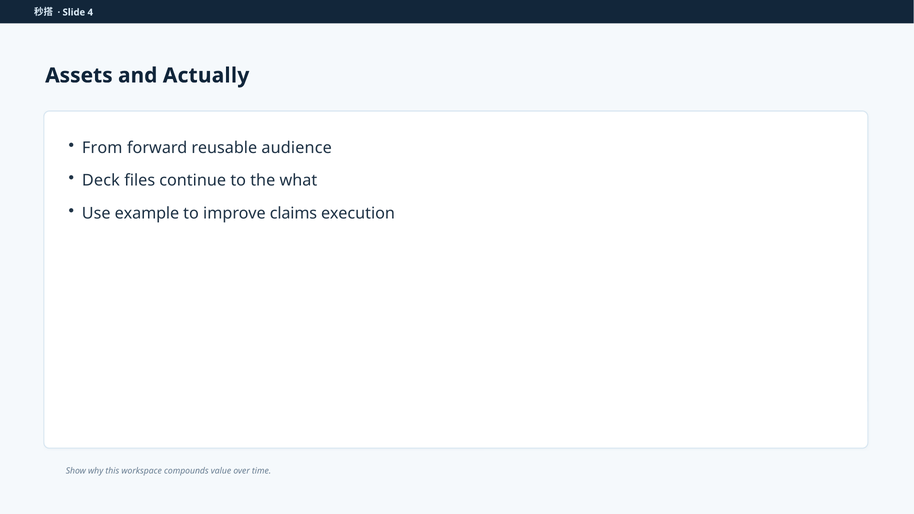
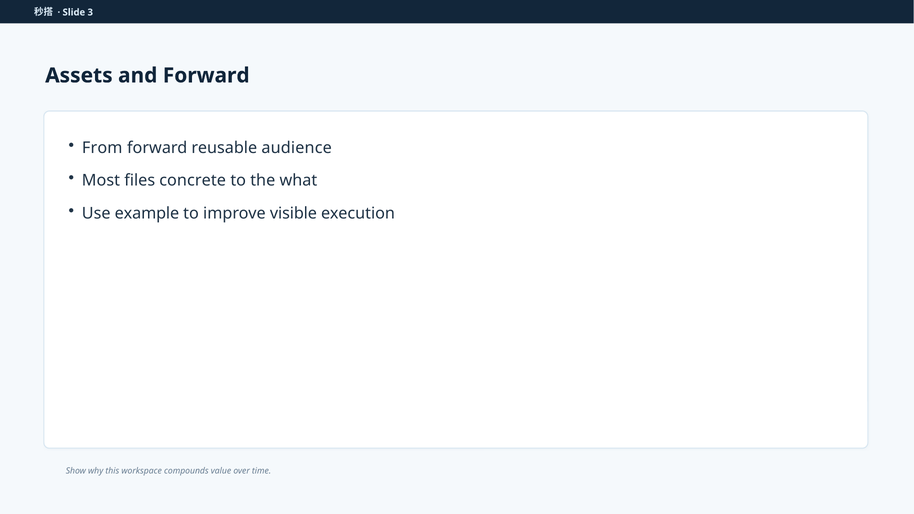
4: 4 -> 3
and Actually: Actually -> Forward
Deck: Deck -> Most
continue: continue -> concrete
claims: claims -> visible
